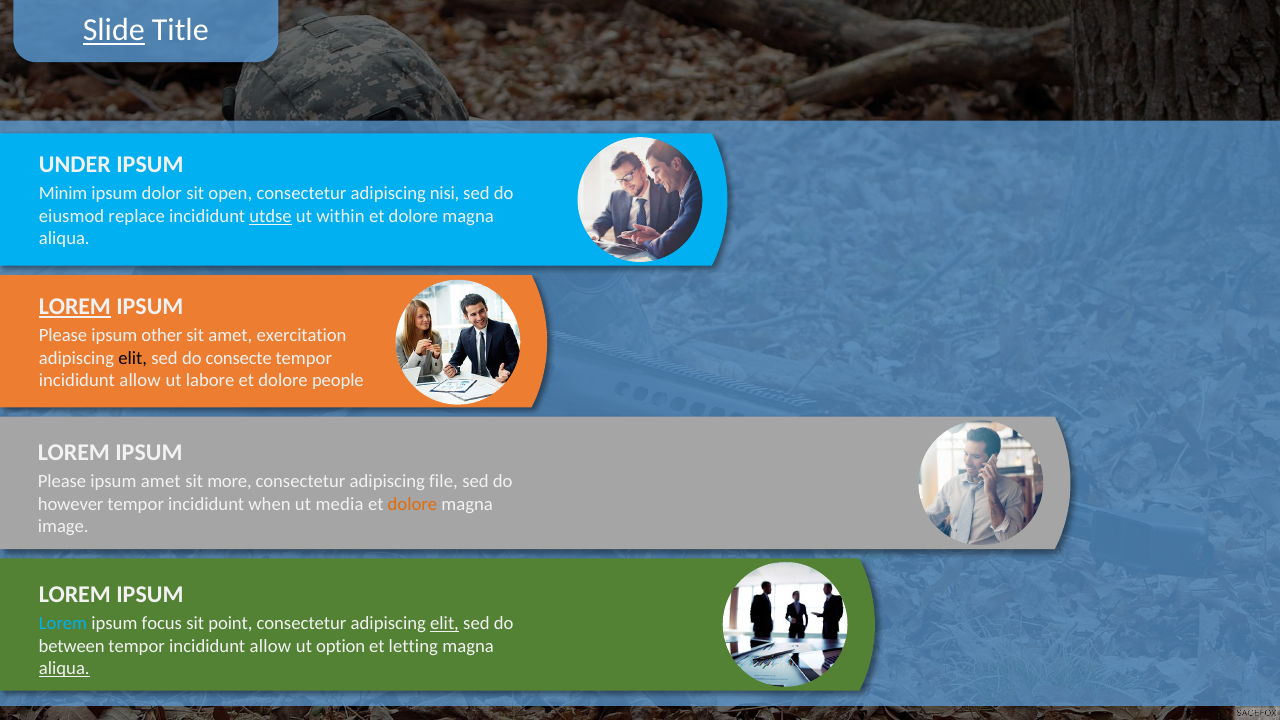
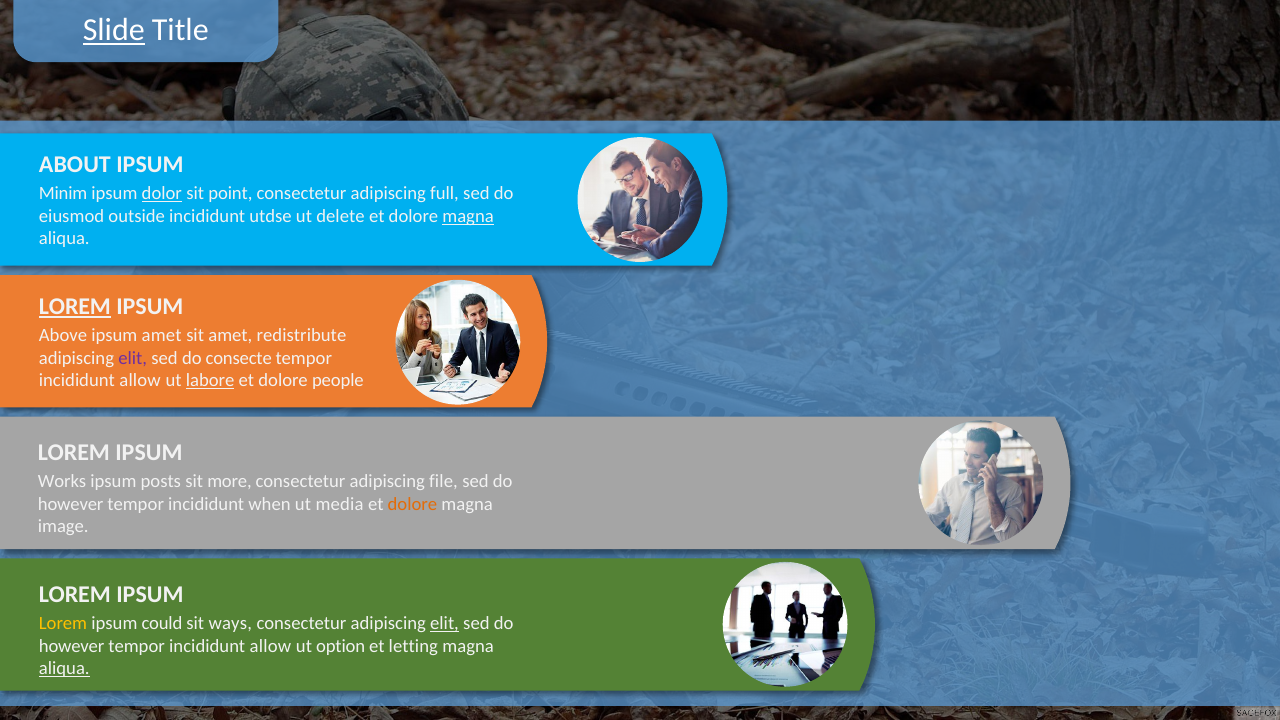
UNDER: UNDER -> ABOUT
dolor underline: none -> present
open: open -> point
nisi: nisi -> full
replace: replace -> outside
utdse underline: present -> none
within: within -> delete
magna at (468, 216) underline: none -> present
Please at (63, 335): Please -> Above
ipsum other: other -> amet
exercitation: exercitation -> redistribute
elit at (133, 358) colour: black -> purple
labore underline: none -> present
Please at (62, 482): Please -> Works
ipsum amet: amet -> posts
Lorem at (63, 624) colour: light blue -> yellow
focus: focus -> could
point: point -> ways
between at (72, 646): between -> however
